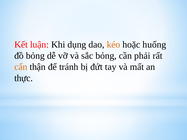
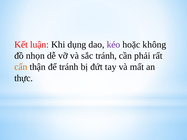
kéo colour: orange -> purple
huống: huống -> không
đồ bỏng: bỏng -> nhọn
sắc bỏng: bỏng -> tránh
